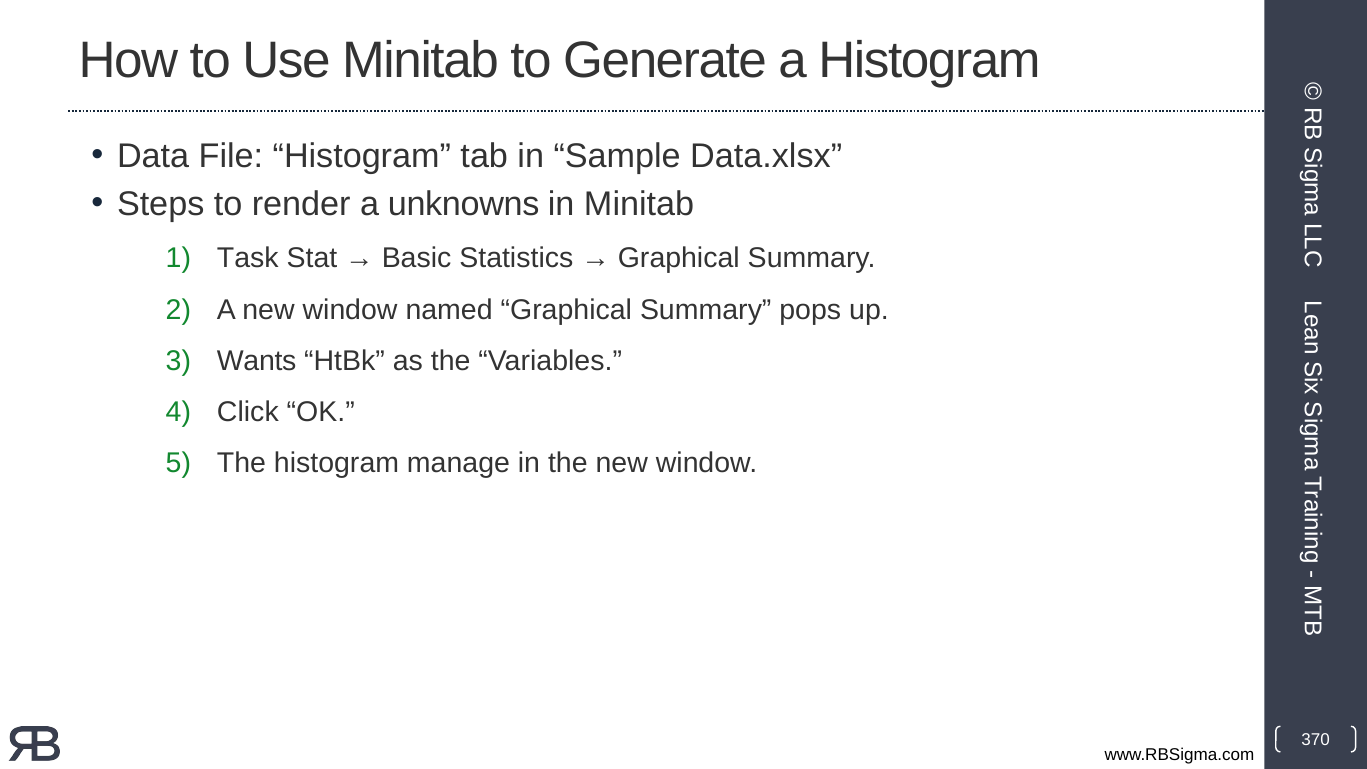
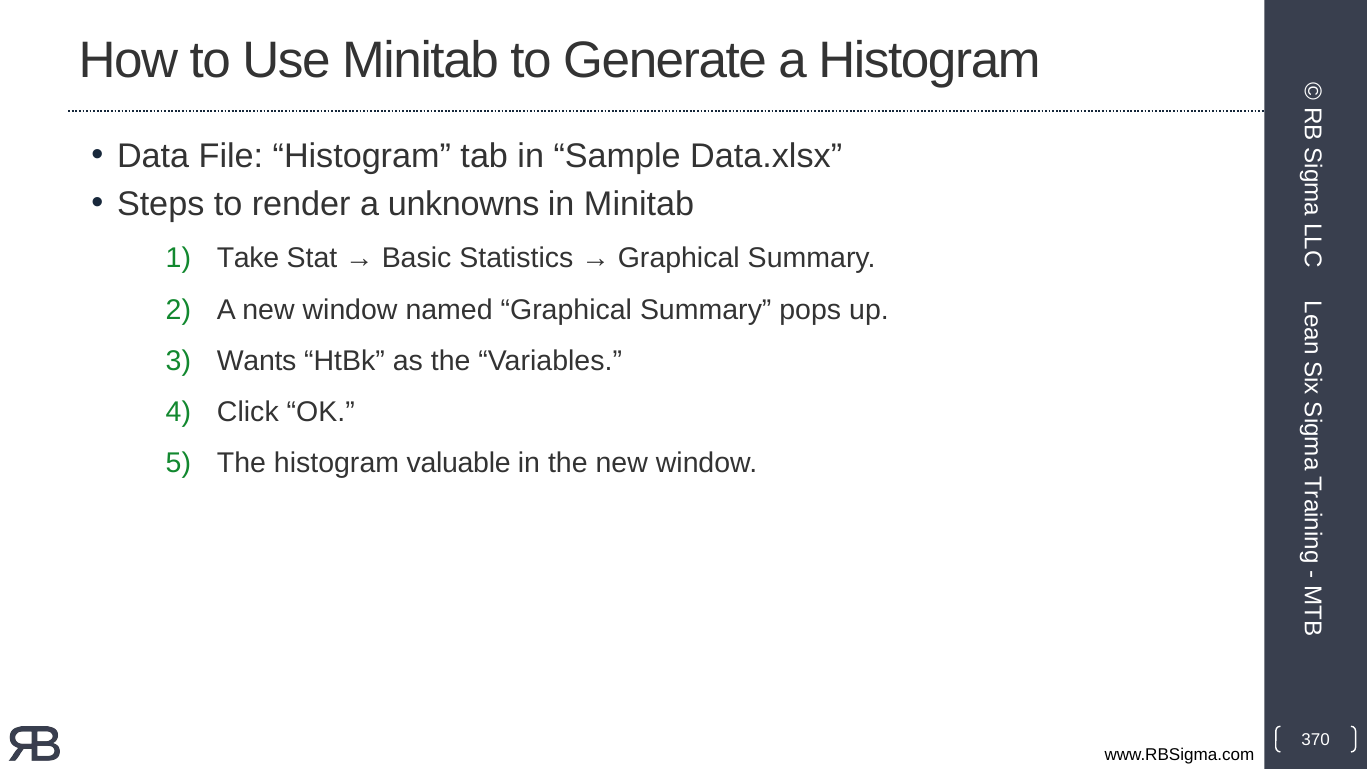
Task: Task -> Take
manage: manage -> valuable
